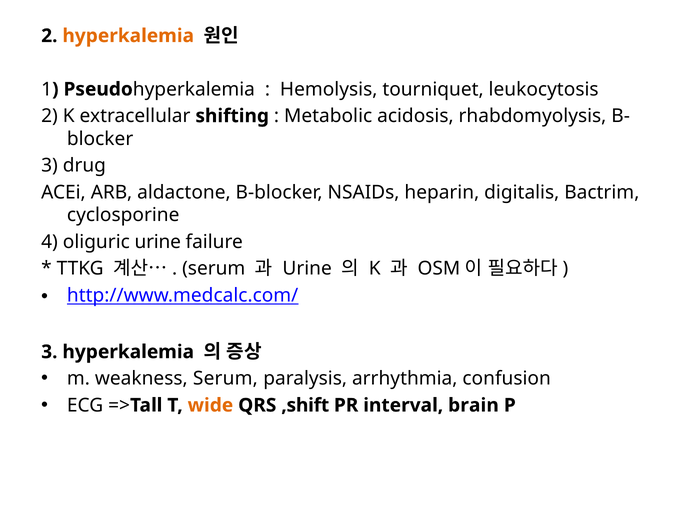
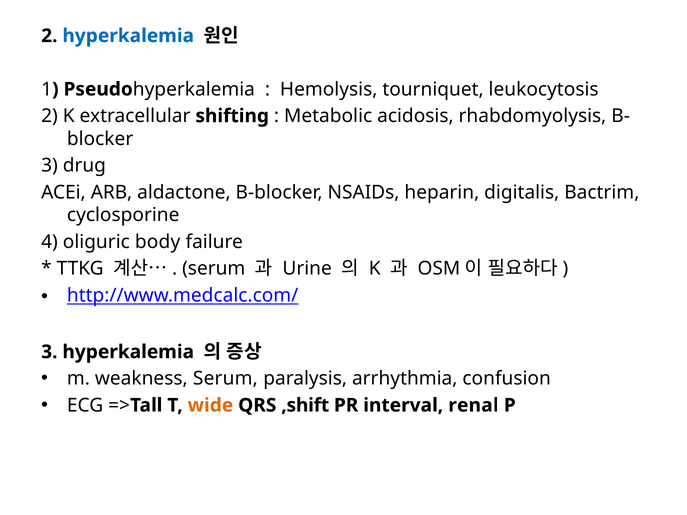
hyperkalemia at (128, 36) colour: orange -> blue
oliguric urine: urine -> body
brain: brain -> renal
